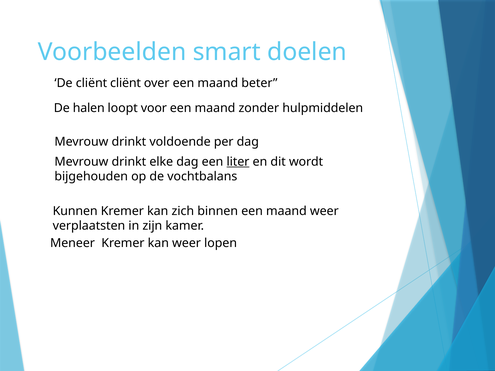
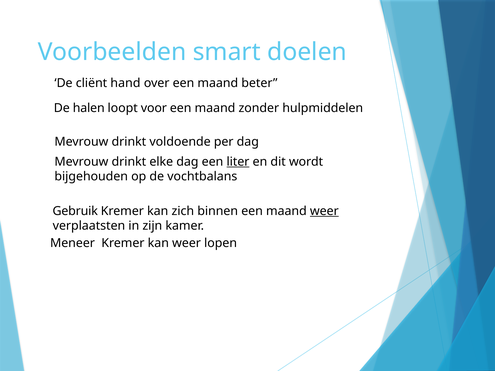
cliënt cliënt: cliënt -> hand
Kunnen: Kunnen -> Gebruik
weer at (324, 211) underline: none -> present
